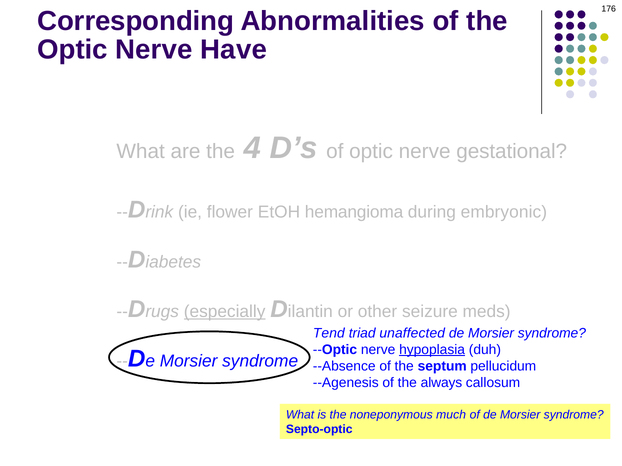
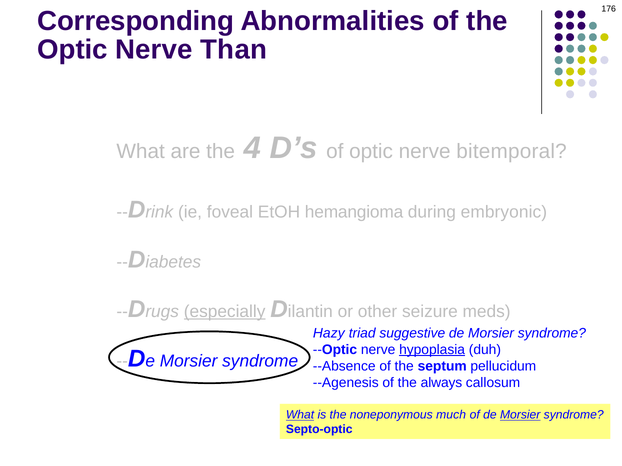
Have: Have -> Than
gestational: gestational -> bitemporal
flower: flower -> foveal
Tend: Tend -> Hazy
unaffected: unaffected -> suggestive
What at (300, 415) underline: none -> present
Morsier at (520, 415) underline: none -> present
